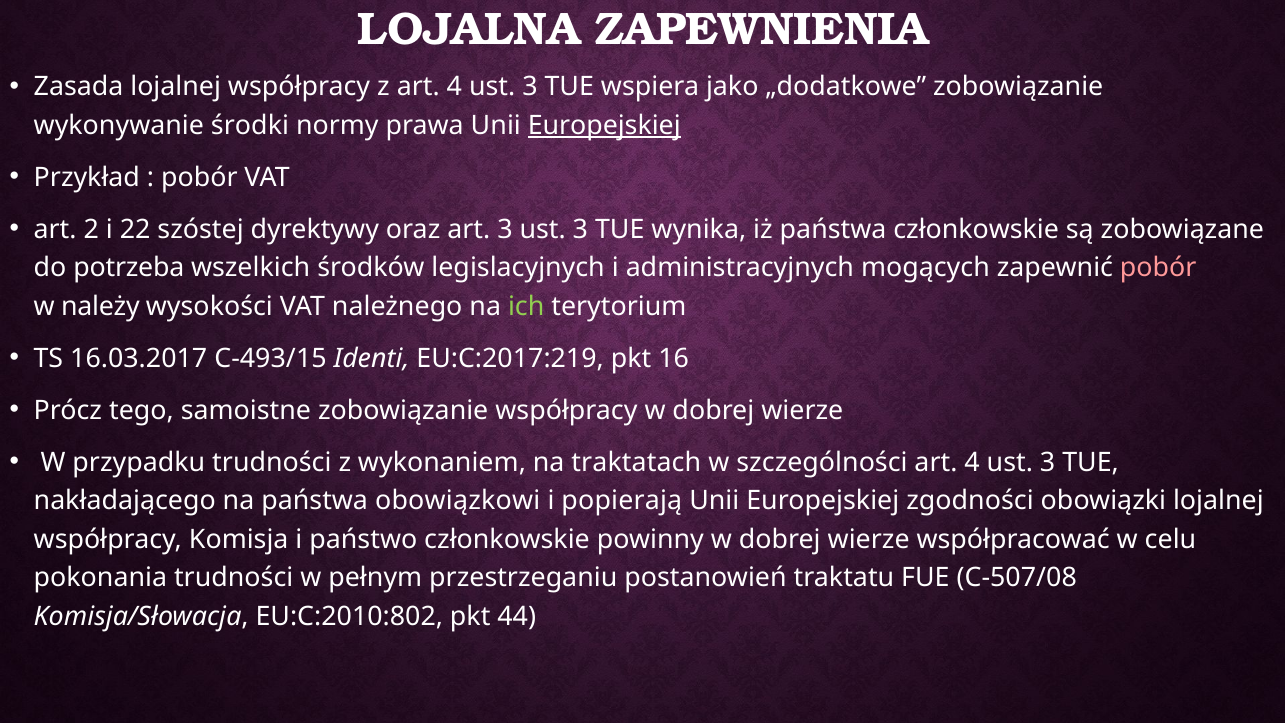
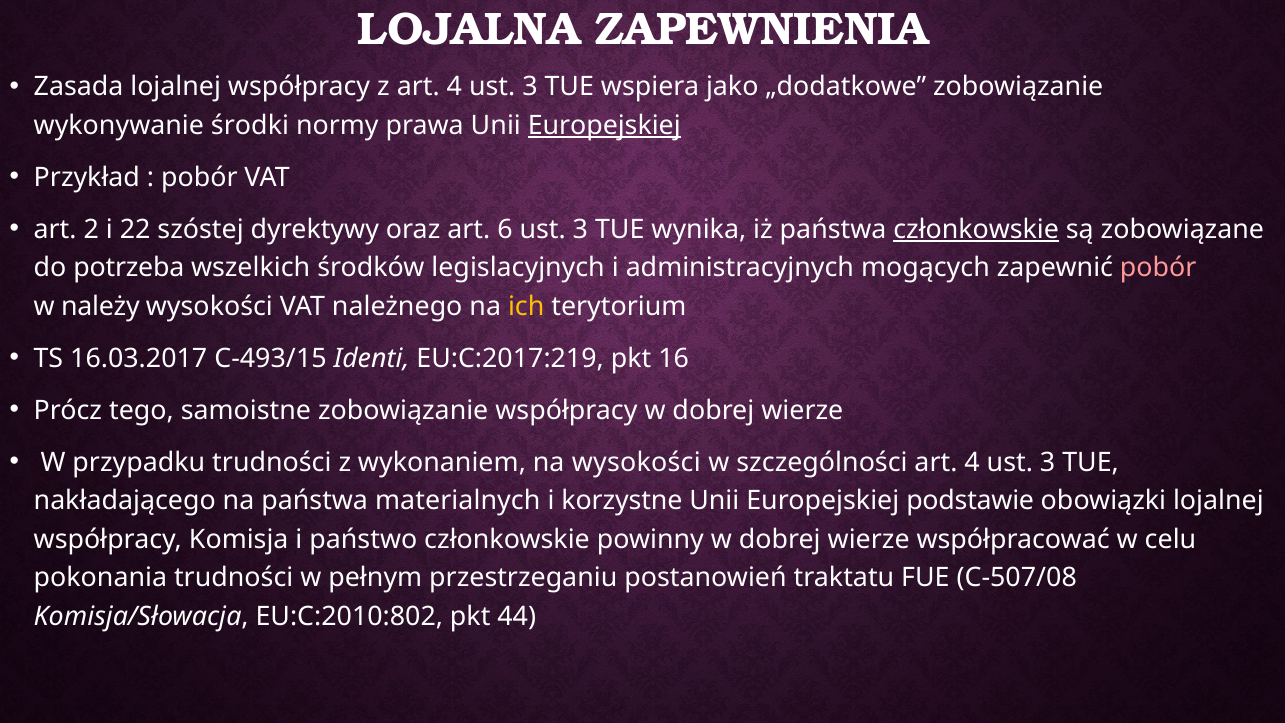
art 3: 3 -> 6
członkowskie at (976, 229) underline: none -> present
ich colour: light green -> yellow
na traktatach: traktatach -> wysokości
obowiązkowi: obowiązkowi -> materialnych
popierają: popierają -> korzystne
zgodności: zgodności -> podstawie
